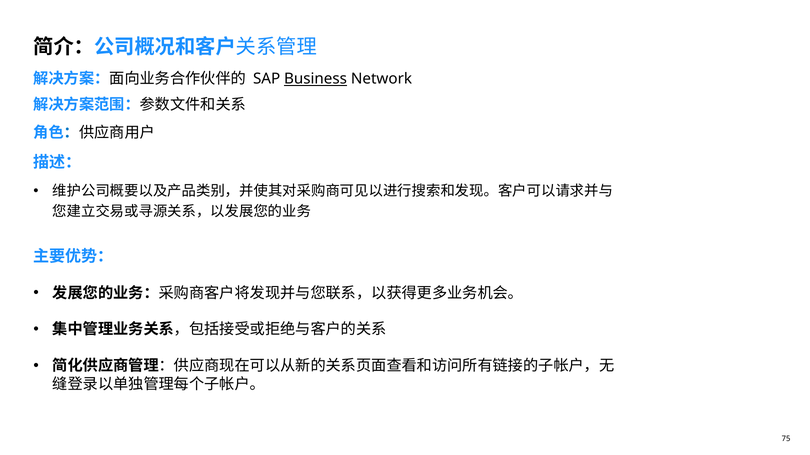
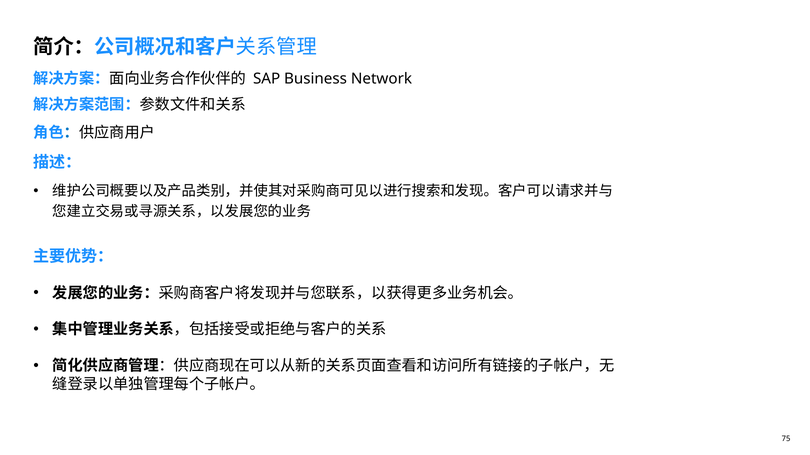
Business underline: present -> none
